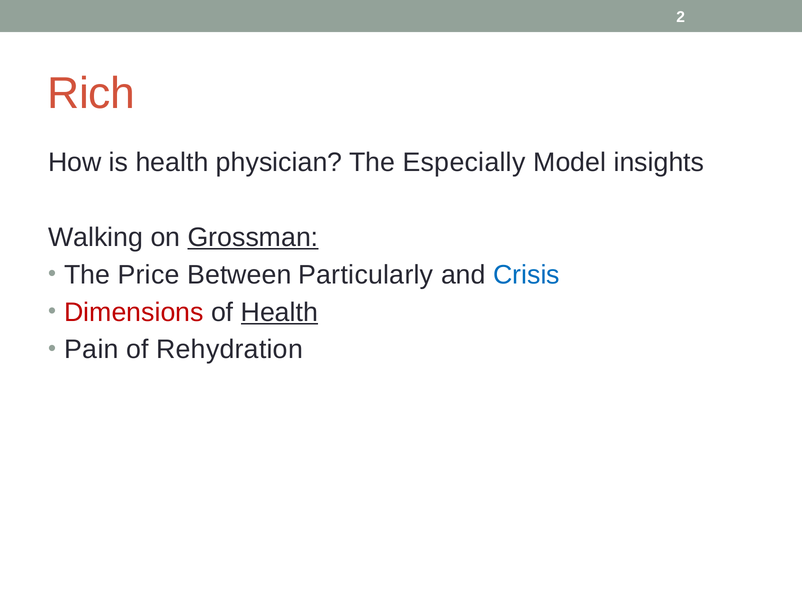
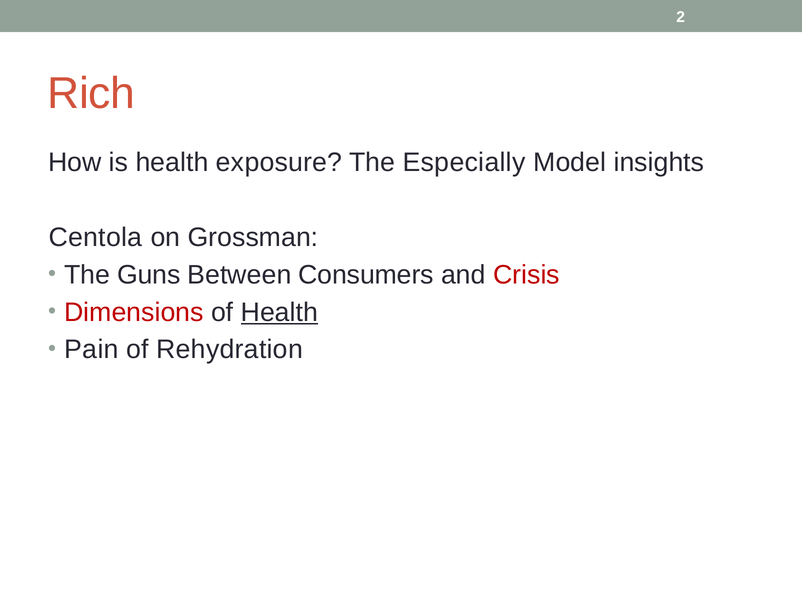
physician: physician -> exposure
Walking: Walking -> Centola
Grossman underline: present -> none
Price: Price -> Guns
Particularly: Particularly -> Consumers
Crisis colour: blue -> red
